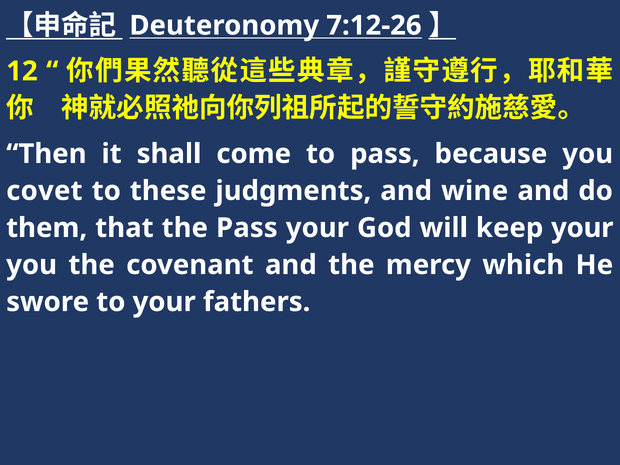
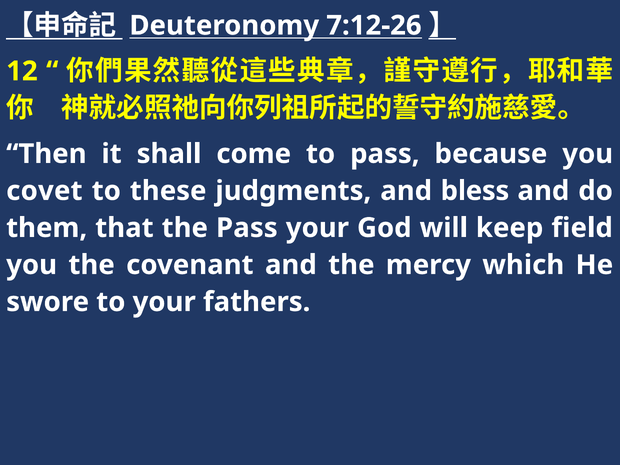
wine: wine -> bless
keep your: your -> field
